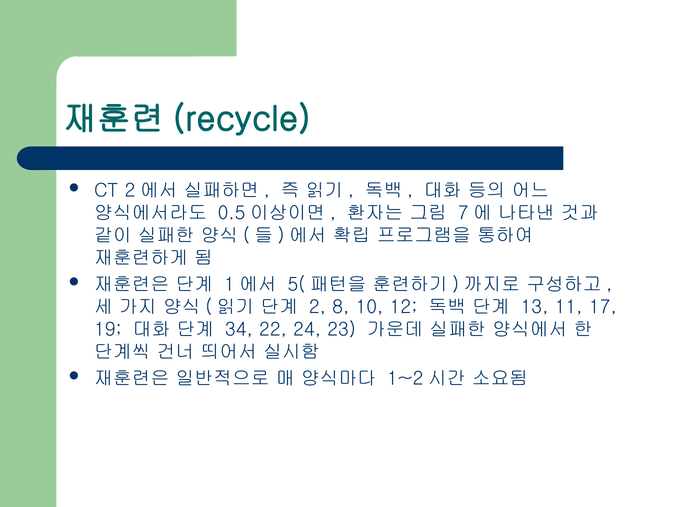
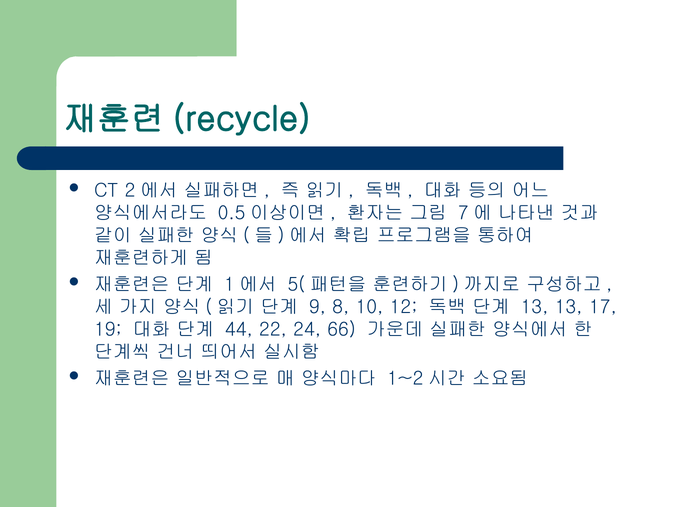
2: 2 -> 9
13 11: 11 -> 13
34: 34 -> 44
23: 23 -> 66
